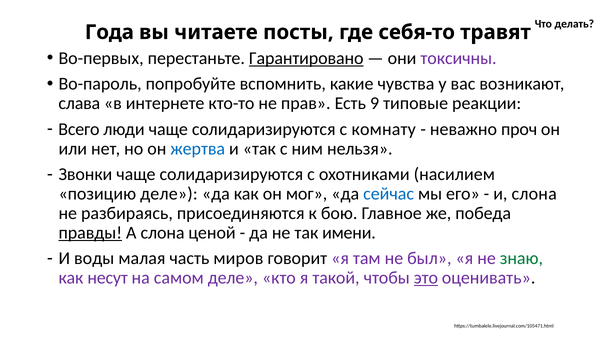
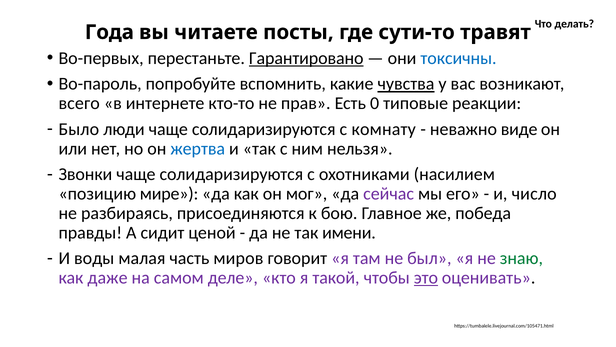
себя-то: себя-то -> сути-то
токсичны colour: purple -> blue
чувства underline: none -> present
слава: слава -> всего
9: 9 -> 0
Всего: Всего -> Было
проч: проч -> виде
позицию деле: деле -> мире
сейчас colour: blue -> purple
и слона: слона -> число
правды underline: present -> none
А слона: слона -> сидит
несут: несут -> даже
